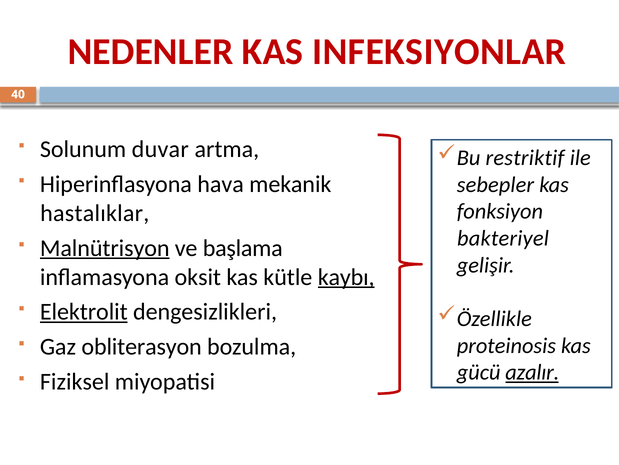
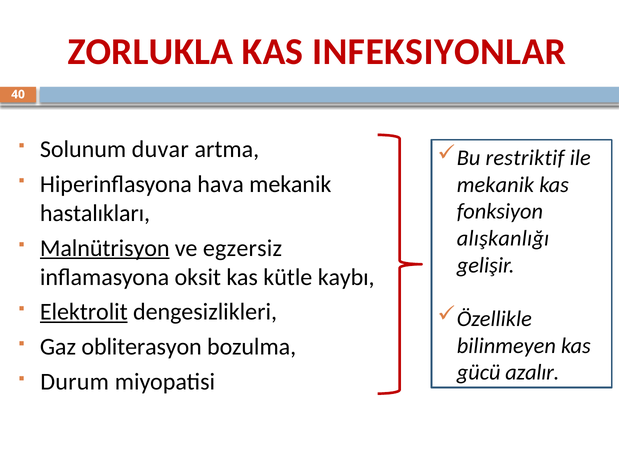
NEDENLER: NEDENLER -> ZORLUKLA
sebepler at (495, 184): sebepler -> mekanik
hastalıklar: hastalıklar -> hastalıkları
bakteriyel: bakteriyel -> alışkanlığı
başlama: başlama -> egzersiz
kaybı underline: present -> none
proteinosis: proteinosis -> bilinmeyen
azalır underline: present -> none
Fiziksel: Fiziksel -> Durum
